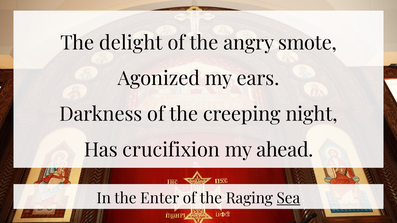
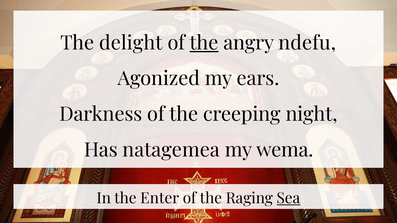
the at (204, 43) underline: none -> present
smote: smote -> ndefu
crucifixion: crucifixion -> natagemea
ahead: ahead -> wema
